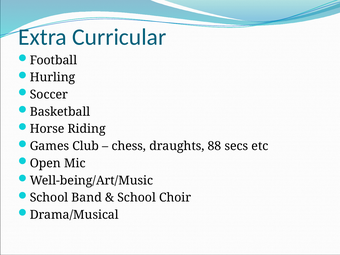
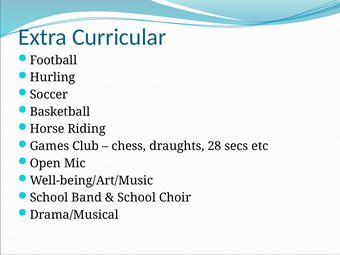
88: 88 -> 28
